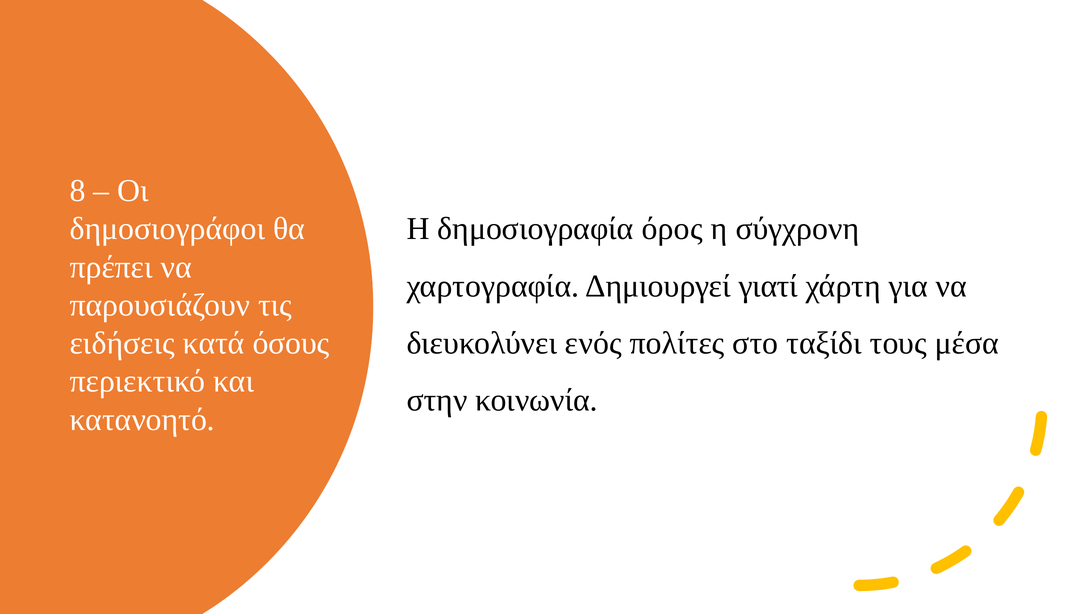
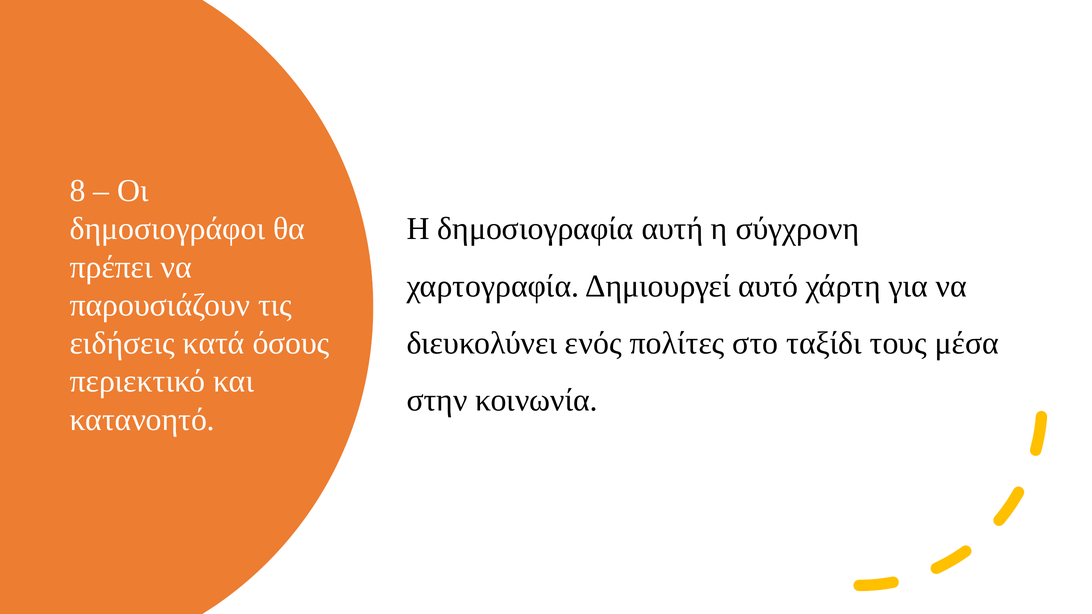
όρος: όρος -> αυτή
γιατί: γιατί -> αυτό
